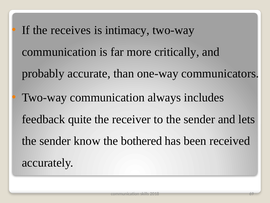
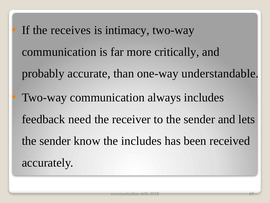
communicators: communicators -> understandable
quite: quite -> need
the bothered: bothered -> includes
